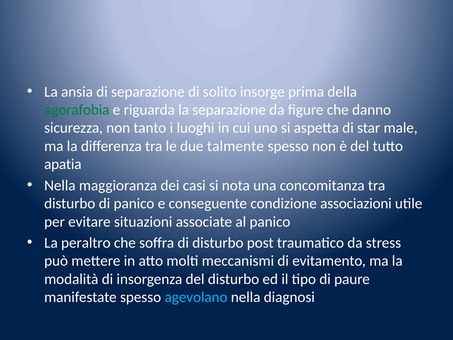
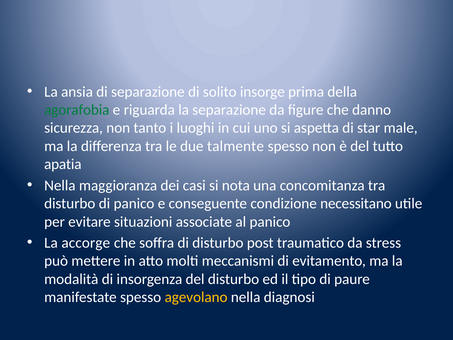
associazioni: associazioni -> necessitano
peraltro: peraltro -> accorge
agevolano colour: light blue -> yellow
